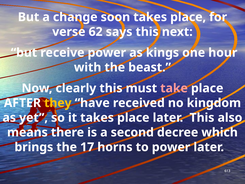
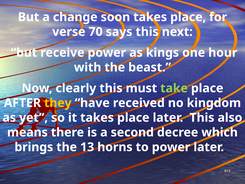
62: 62 -> 70
take colour: pink -> light green
17: 17 -> 13
